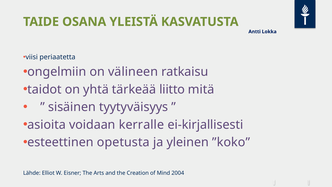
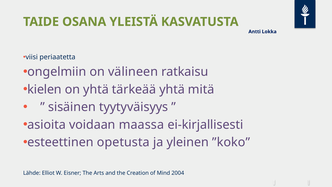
taidot: taidot -> kielen
tärkeää liitto: liitto -> yhtä
kerralle: kerralle -> maassa
